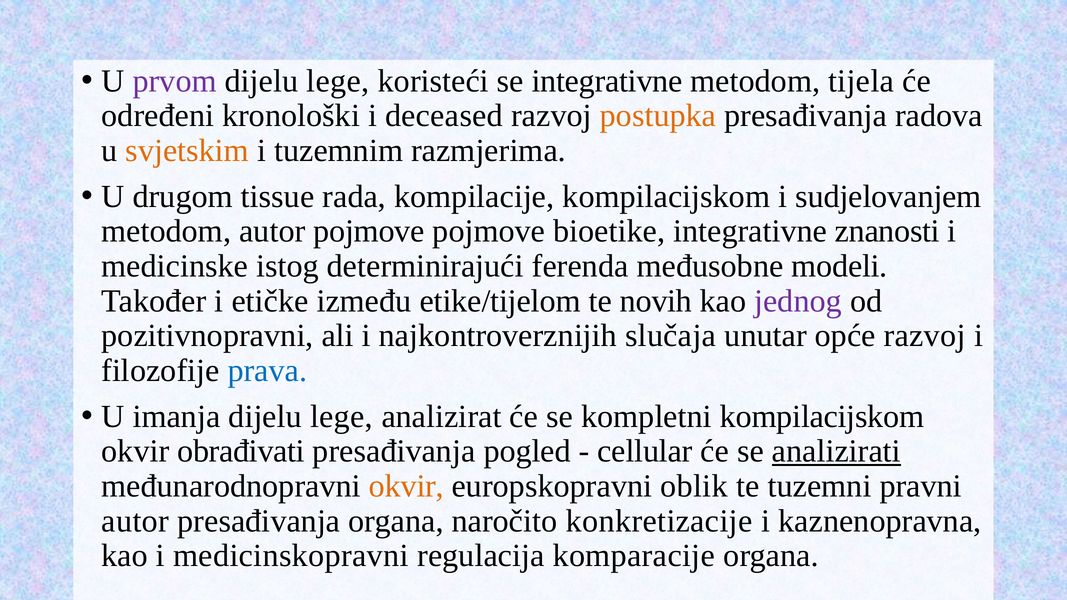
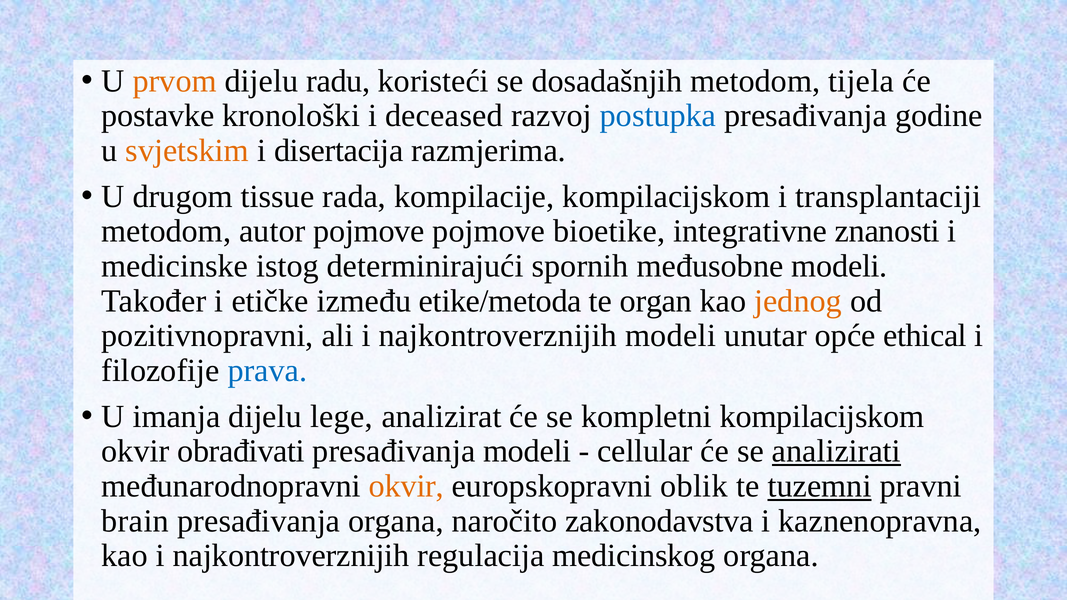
prvom colour: purple -> orange
lege at (338, 81): lege -> radu
se integrativne: integrativne -> dosadašnjih
određeni: određeni -> postavke
postupka colour: orange -> blue
radova: radova -> godine
tuzemnim: tuzemnim -> disertacija
sudjelovanjem: sudjelovanjem -> transplantaciji
ferenda: ferenda -> spornih
etike/tijelom: etike/tijelom -> etike/metoda
novih: novih -> organ
jednog colour: purple -> orange
najkontroverznijih slučaja: slučaja -> modeli
opće razvoj: razvoj -> ethical
presađivanja pogled: pogled -> modeli
tuzemni underline: none -> present
autor at (135, 521): autor -> brain
konkretizacije: konkretizacije -> zakonodavstva
kao i medicinskopravni: medicinskopravni -> najkontroverznijih
komparacije: komparacije -> medicinskog
